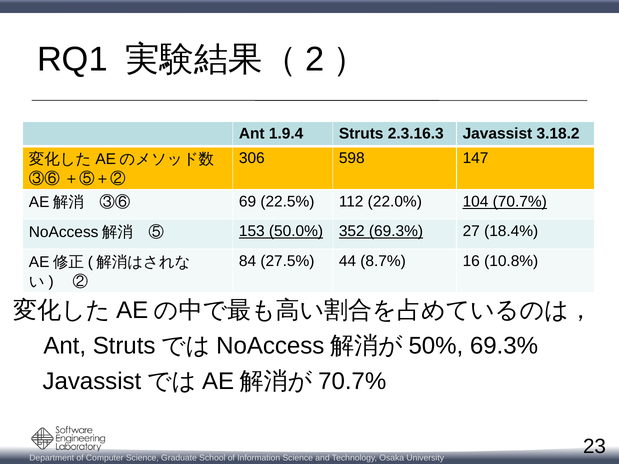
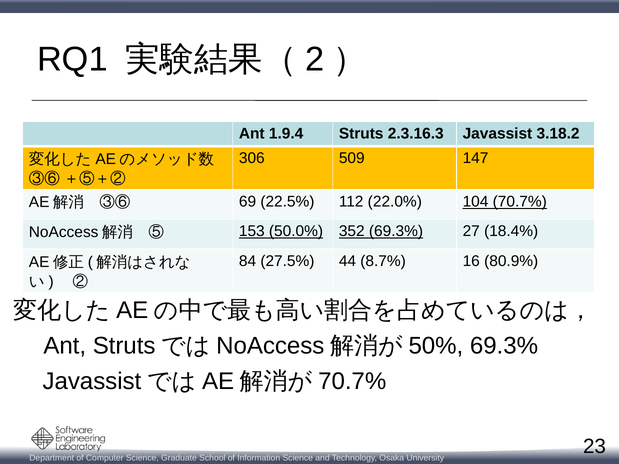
598: 598 -> 509
10.8%: 10.8% -> 80.9%
